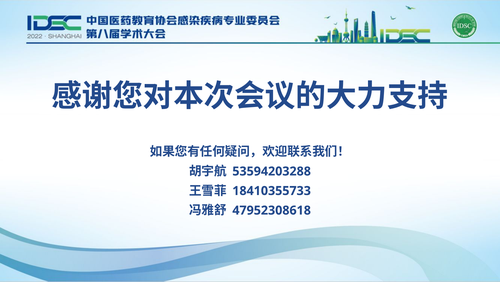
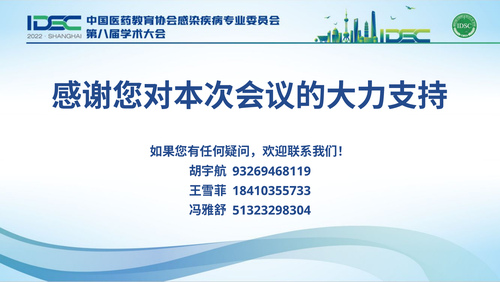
53594203288: 53594203288 -> 93269468119
47952308618: 47952308618 -> 51323298304
